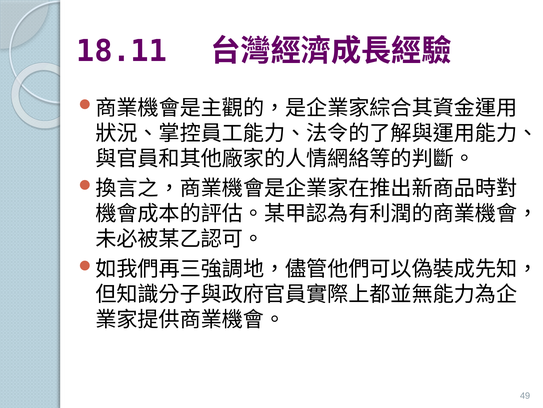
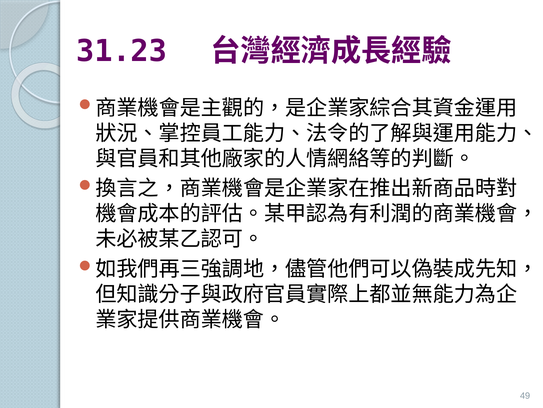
18.11: 18.11 -> 31.23
